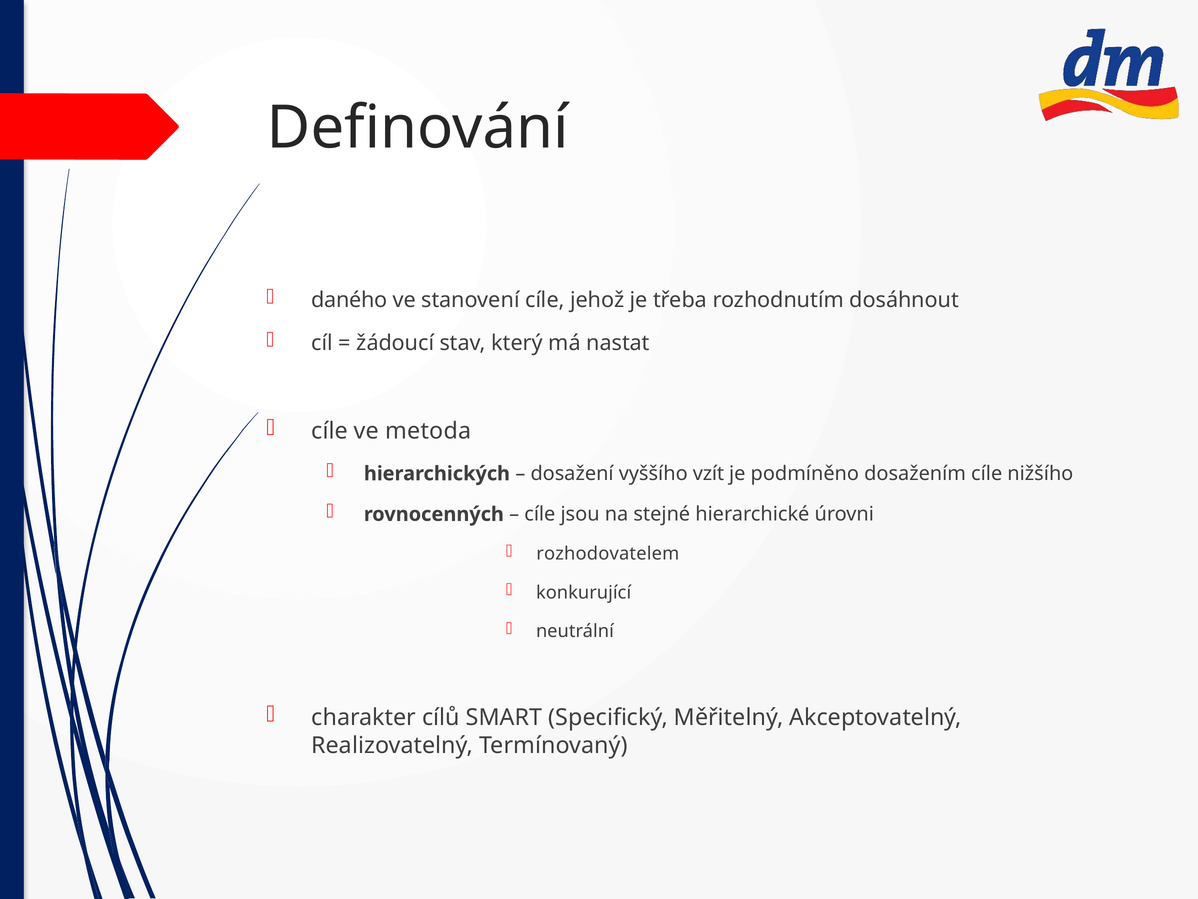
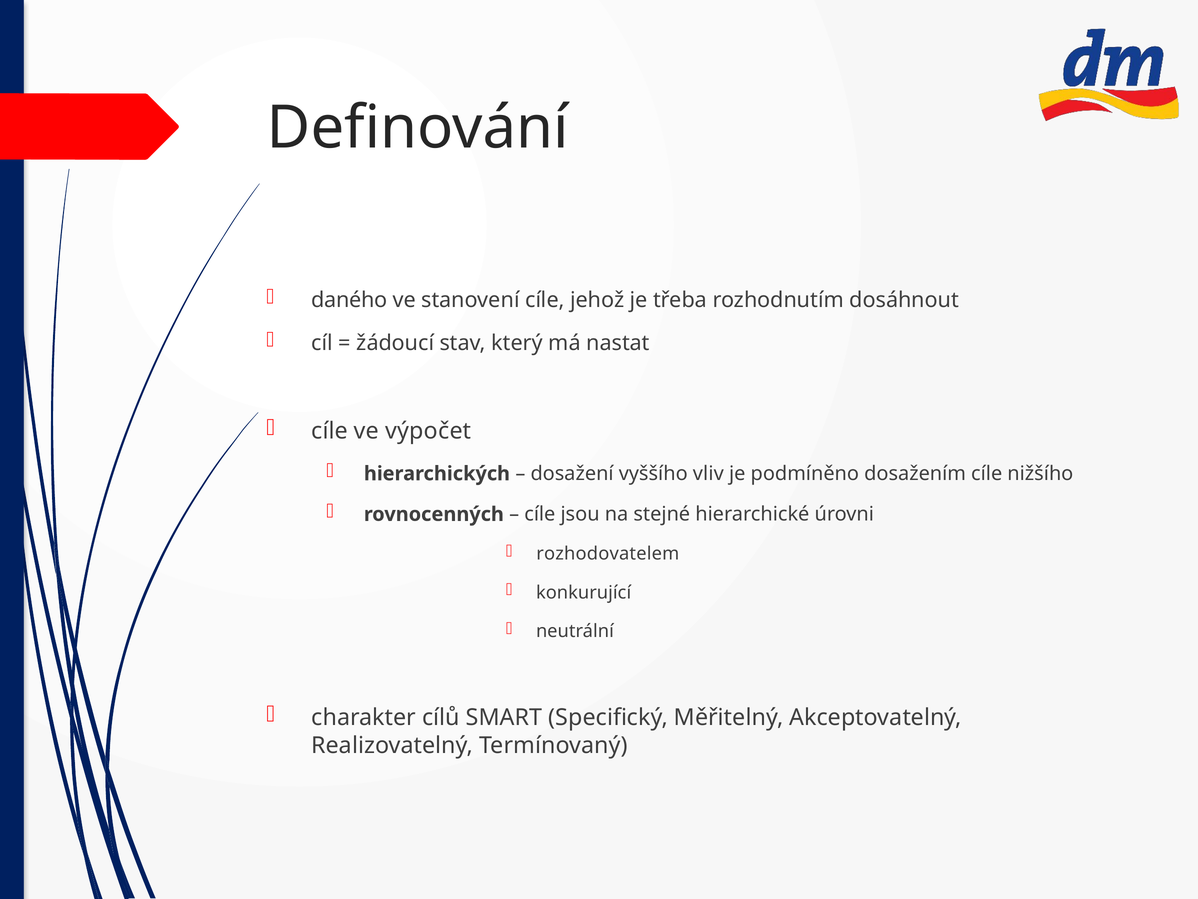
metoda: metoda -> výpočet
vzít: vzít -> vliv
